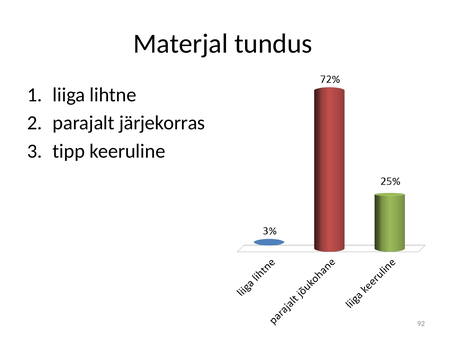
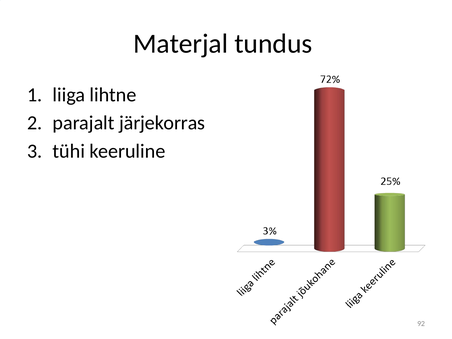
tipp: tipp -> tühi
